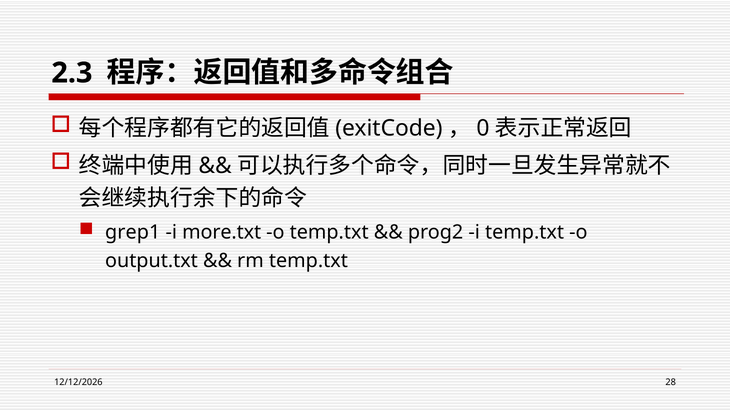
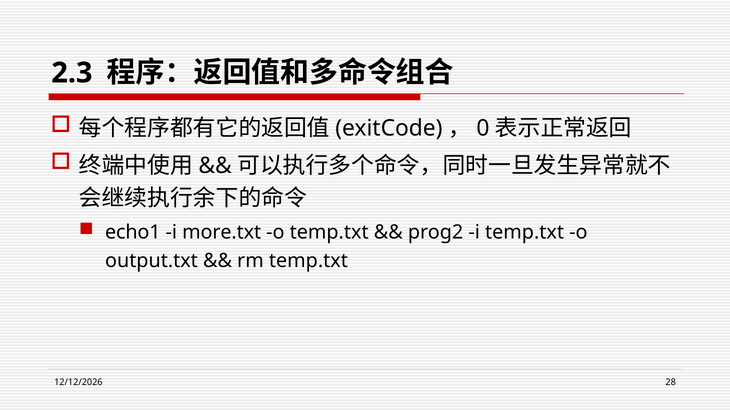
grep1: grep1 -> echo1
